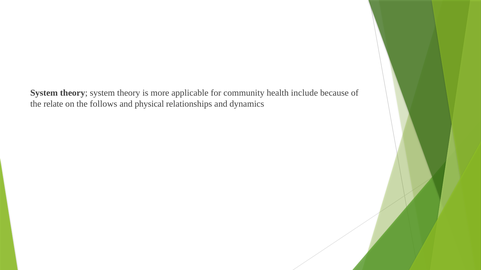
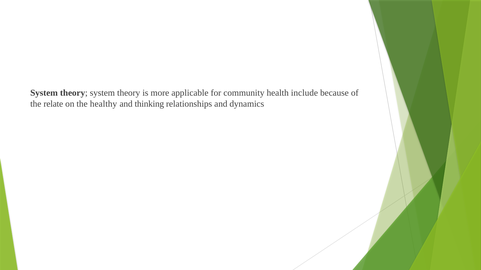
follows: follows -> healthy
physical: physical -> thinking
